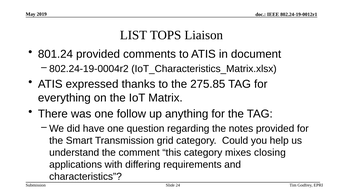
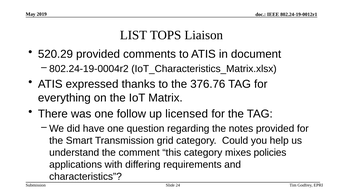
801.24: 801.24 -> 520.29
275.85: 275.85 -> 376.76
anything: anything -> licensed
closing: closing -> policies
